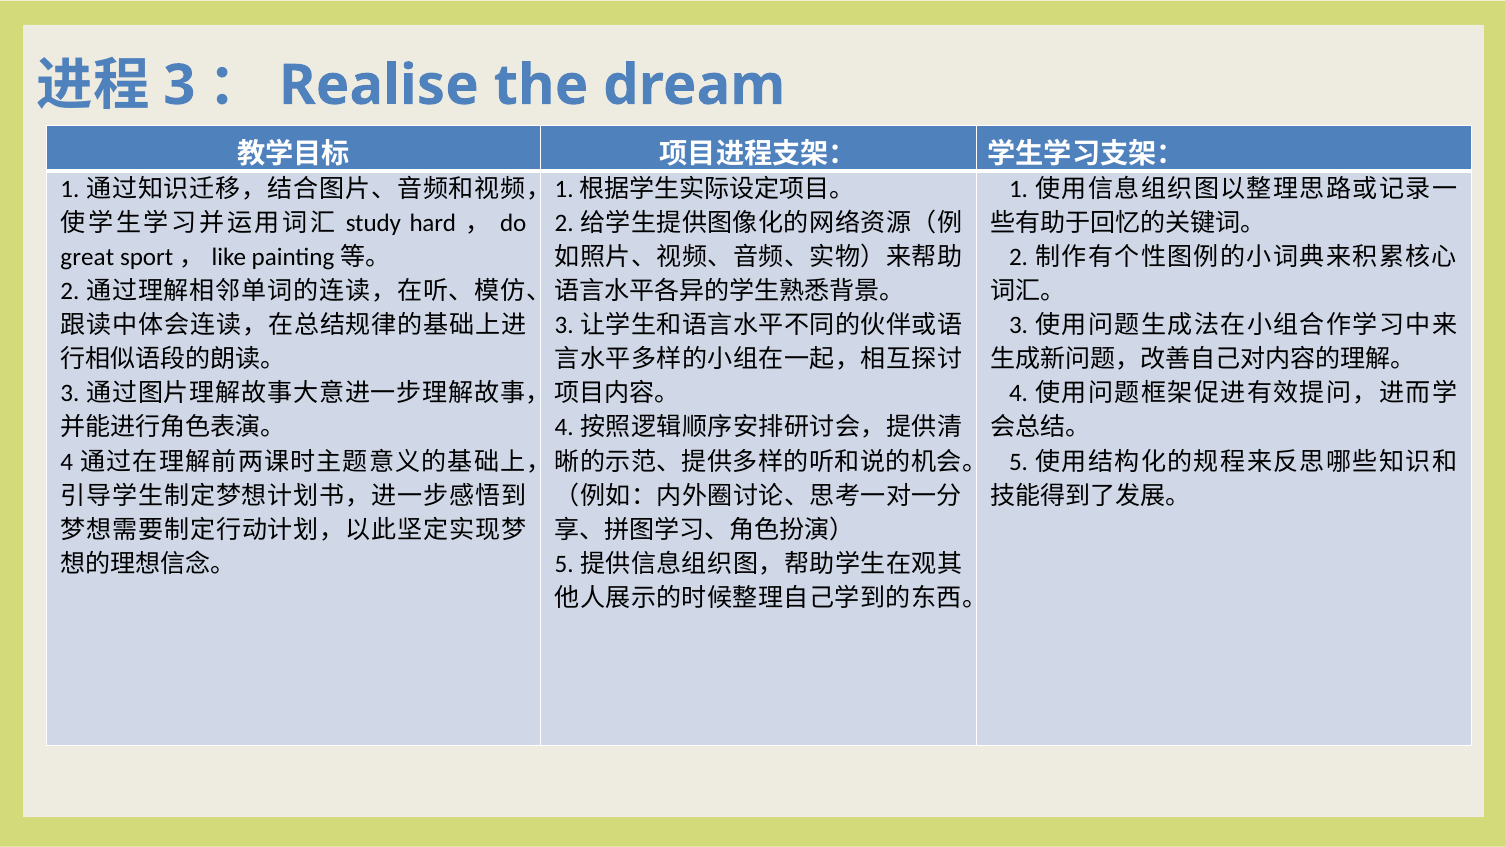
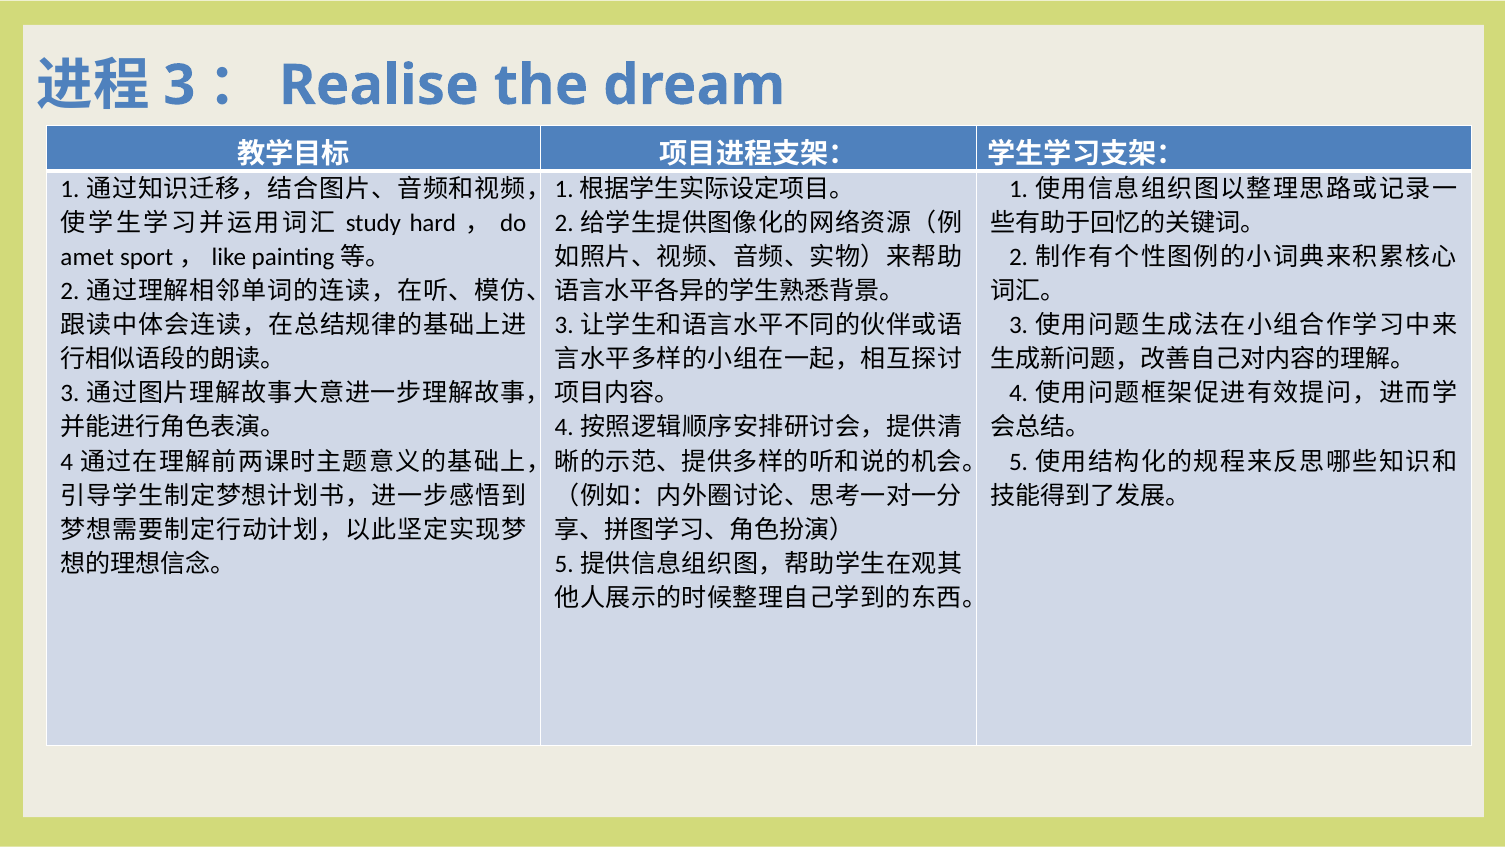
great: great -> amet
